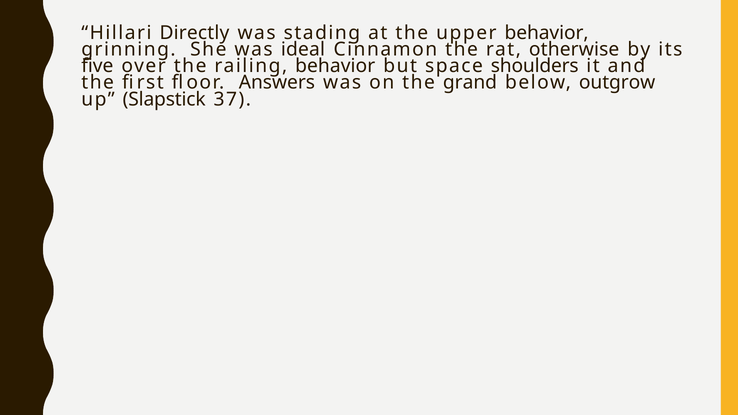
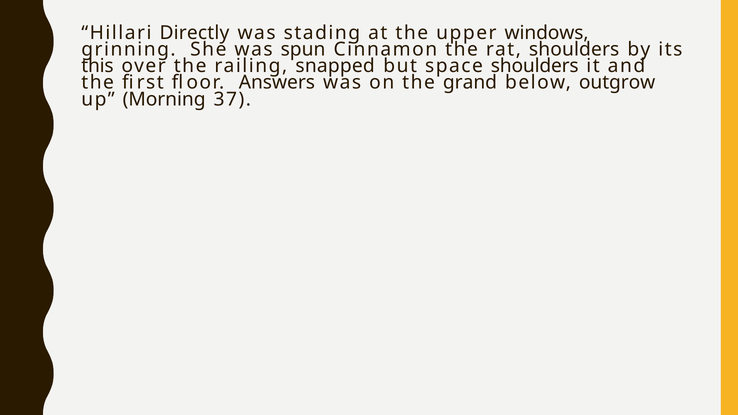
upper behavior: behavior -> windows
ideal: ideal -> spun
rat otherwise: otherwise -> shoulders
five: five -> this
railing behavior: behavior -> snapped
Slapstick: Slapstick -> Morning
